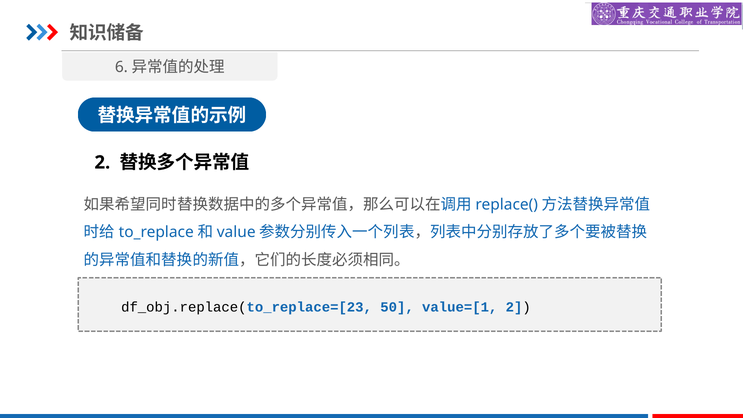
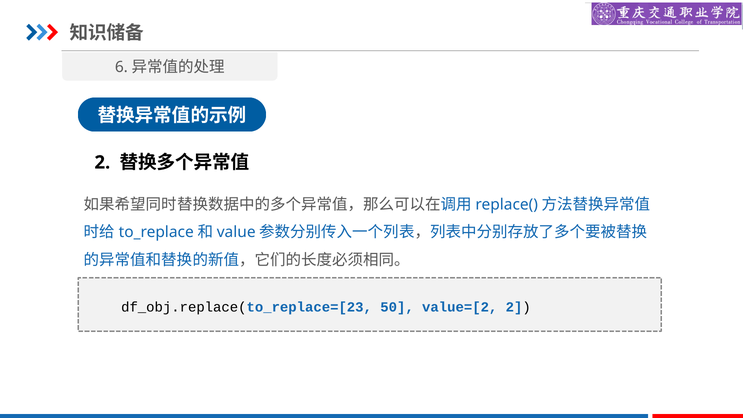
value=[1: value=[1 -> value=[2
